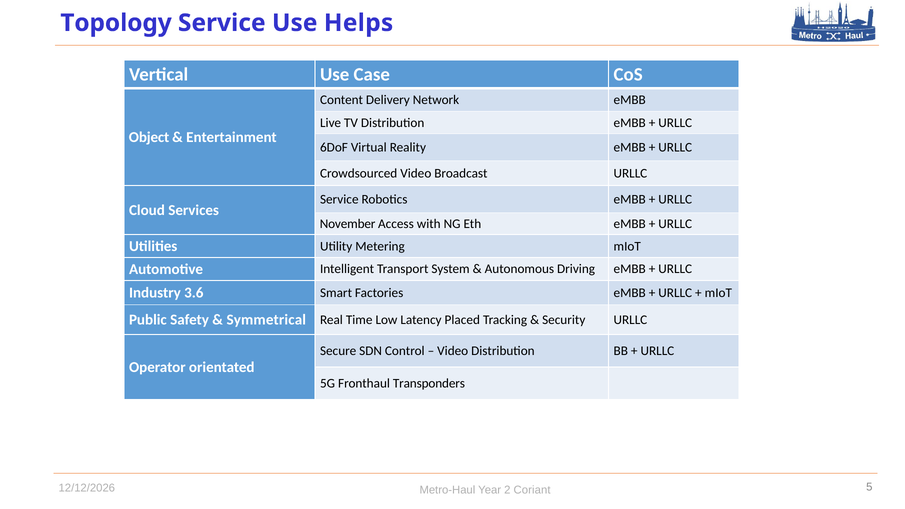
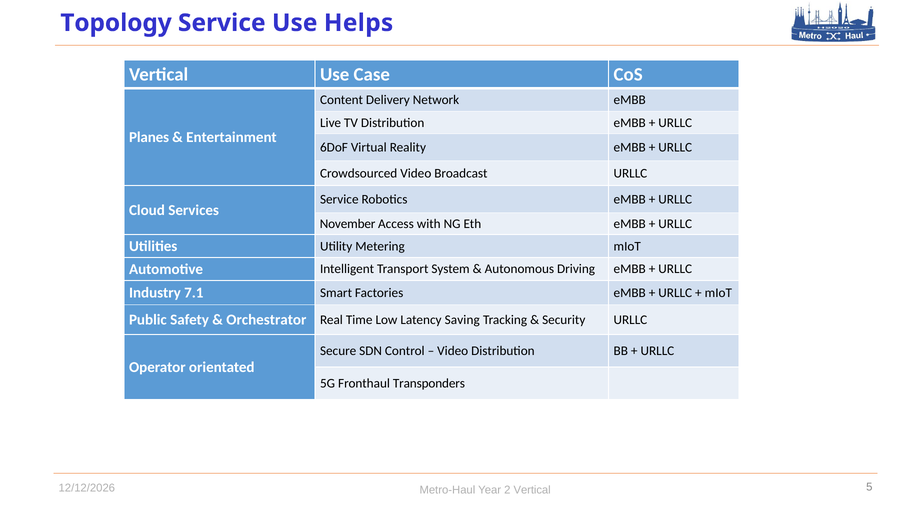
Object: Object -> Planes
3.6: 3.6 -> 7.1
Symmetrical: Symmetrical -> Orchestrator
Placed: Placed -> Saving
2 Coriant: Coriant -> Vertical
